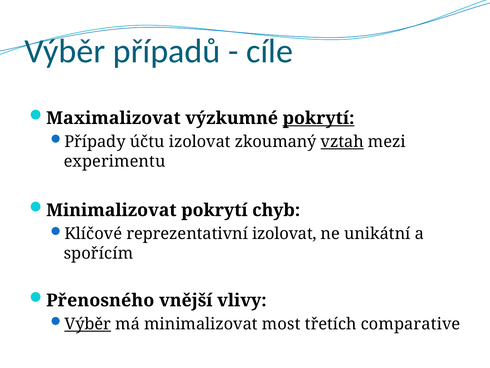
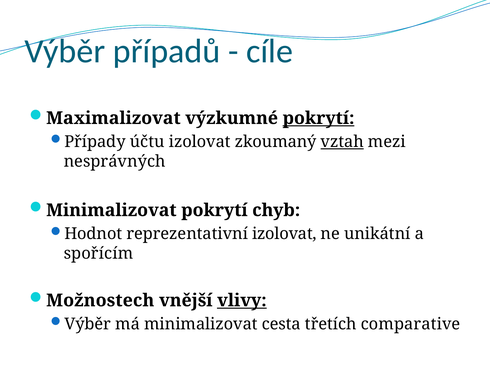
experimentu: experimentu -> nesprávných
Klíčové: Klíčové -> Hodnot
Přenosného: Přenosného -> Možnostech
vlivy underline: none -> present
Výběr at (88, 324) underline: present -> none
most: most -> cesta
